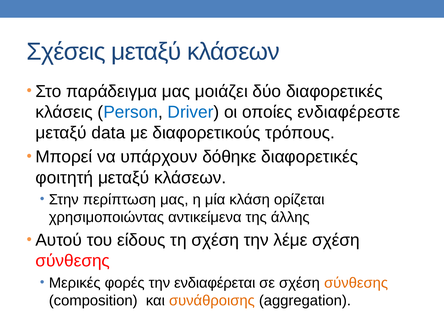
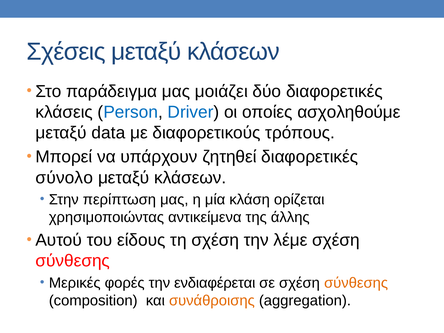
ενδιαφέρεστε: ενδιαφέρεστε -> ασχοληθούμε
δόθηκε: δόθηκε -> ζητηθεί
φοιτητή: φοιτητή -> σύνολο
